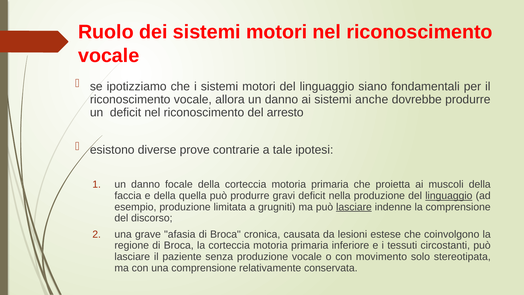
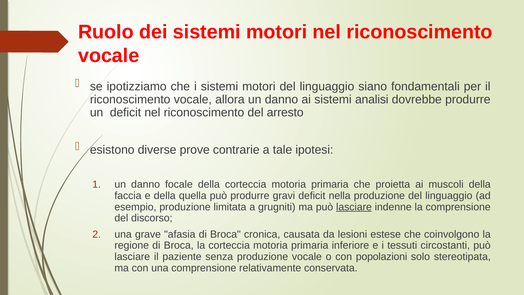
anche: anche -> analisi
linguaggio at (449, 196) underline: present -> none
movimento: movimento -> popolazioni
